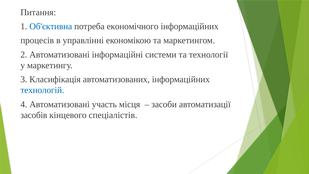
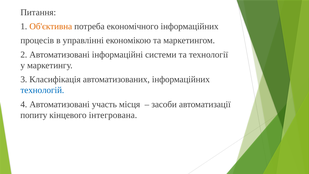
Об'єктивна colour: blue -> orange
засобів: засобів -> попиту
спеціалістів: спеціалістів -> інтегрована
